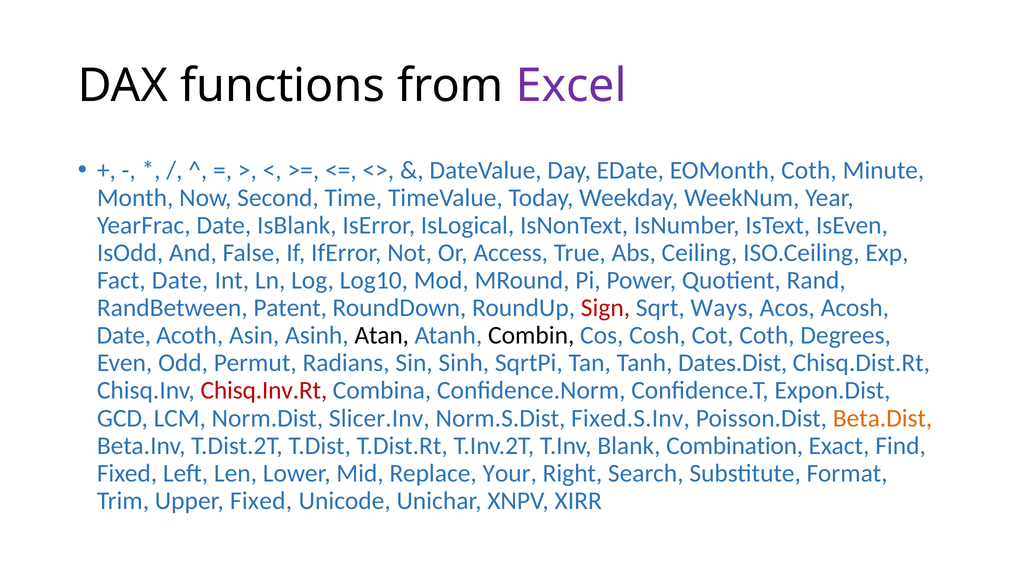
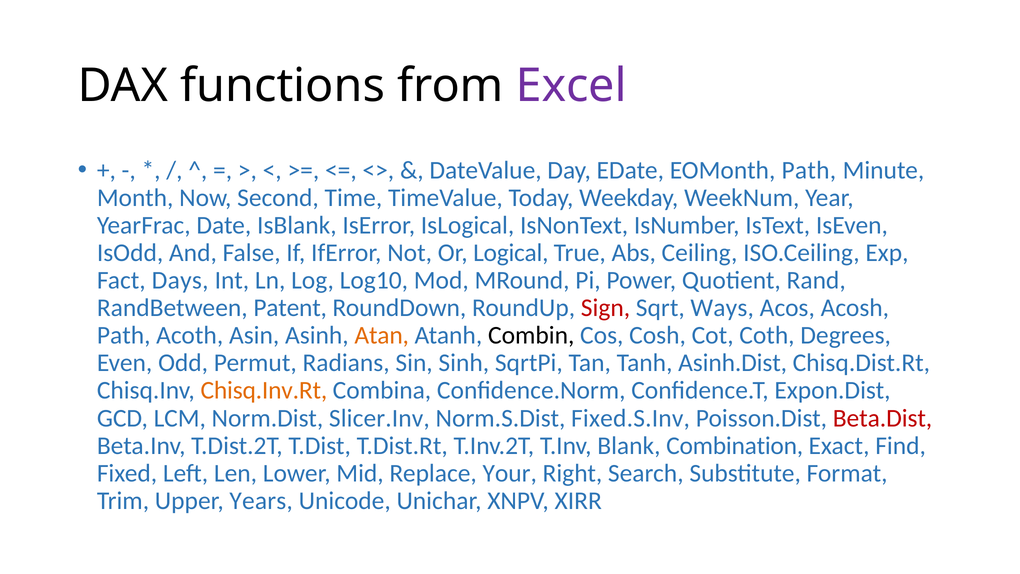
EOMonth Coth: Coth -> Path
Access: Access -> Logical
Fact Date: Date -> Days
Date at (124, 335): Date -> Path
Atan colour: black -> orange
Dates.Dist: Dates.Dist -> Asinh.Dist
Chisq.Inv.Rt colour: red -> orange
Beta.Dist colour: orange -> red
Upper Fixed: Fixed -> Years
